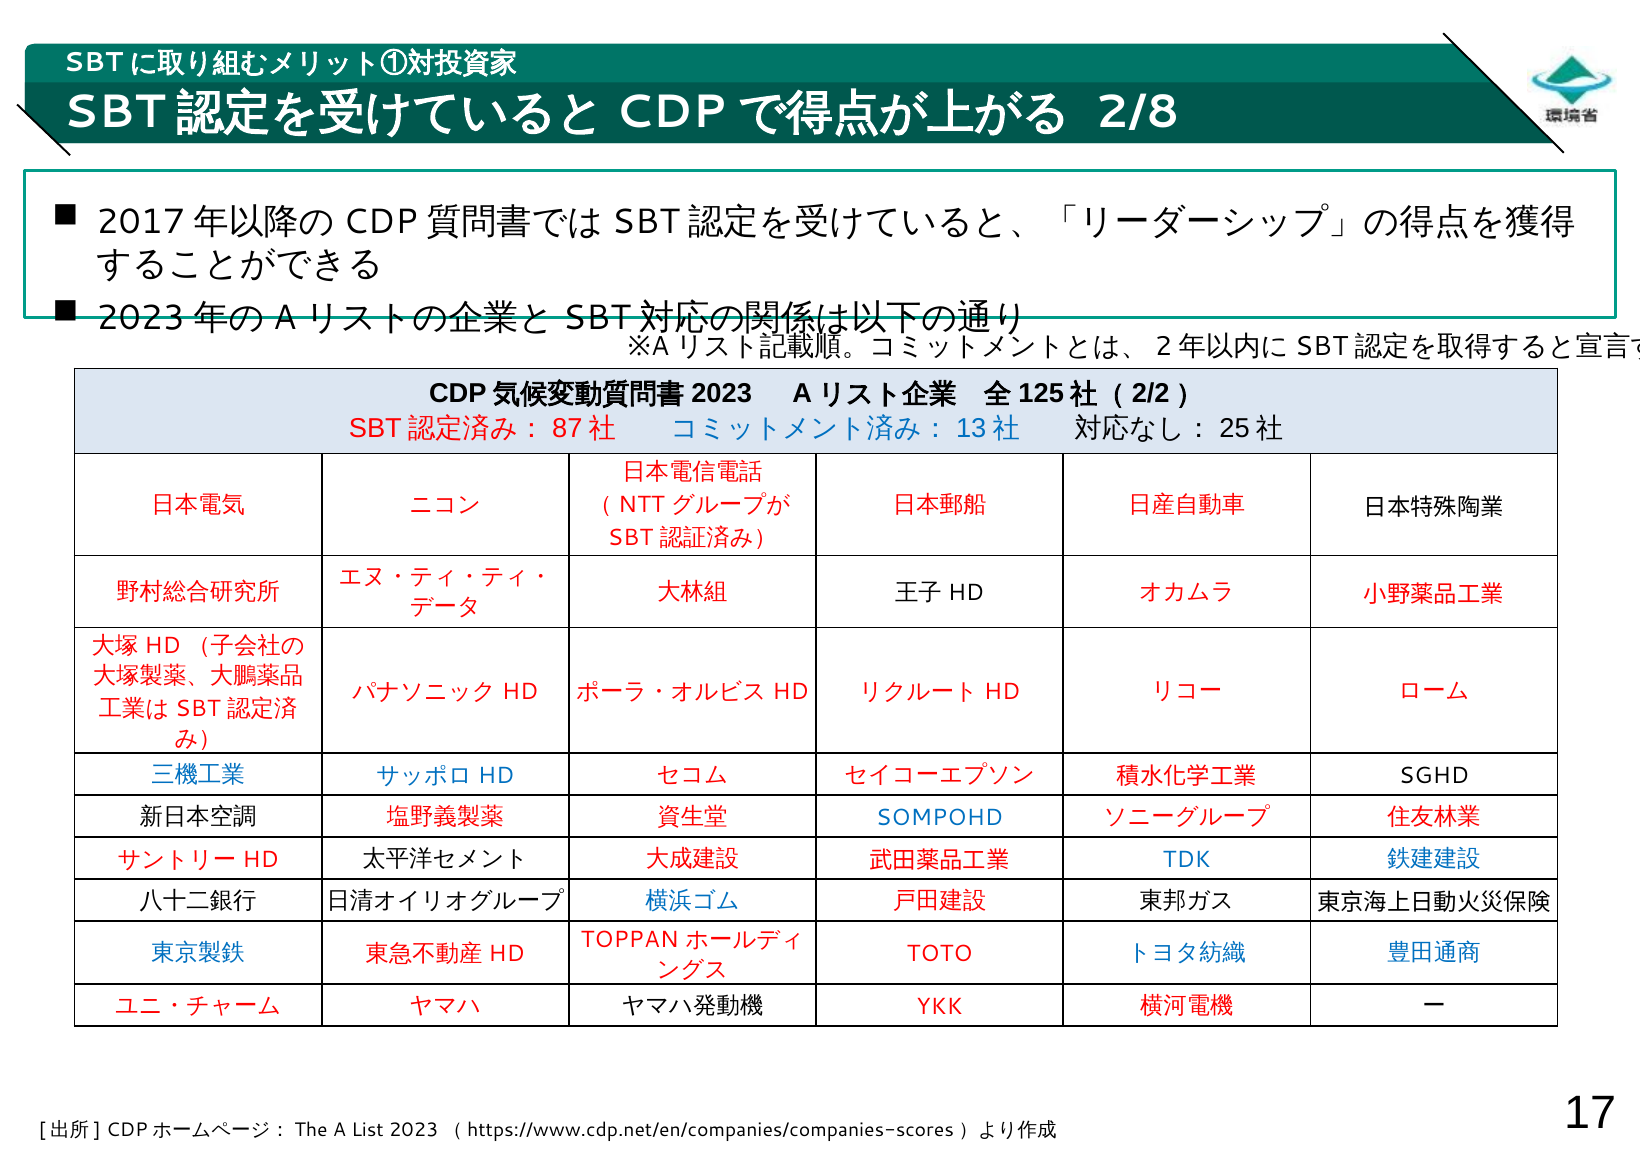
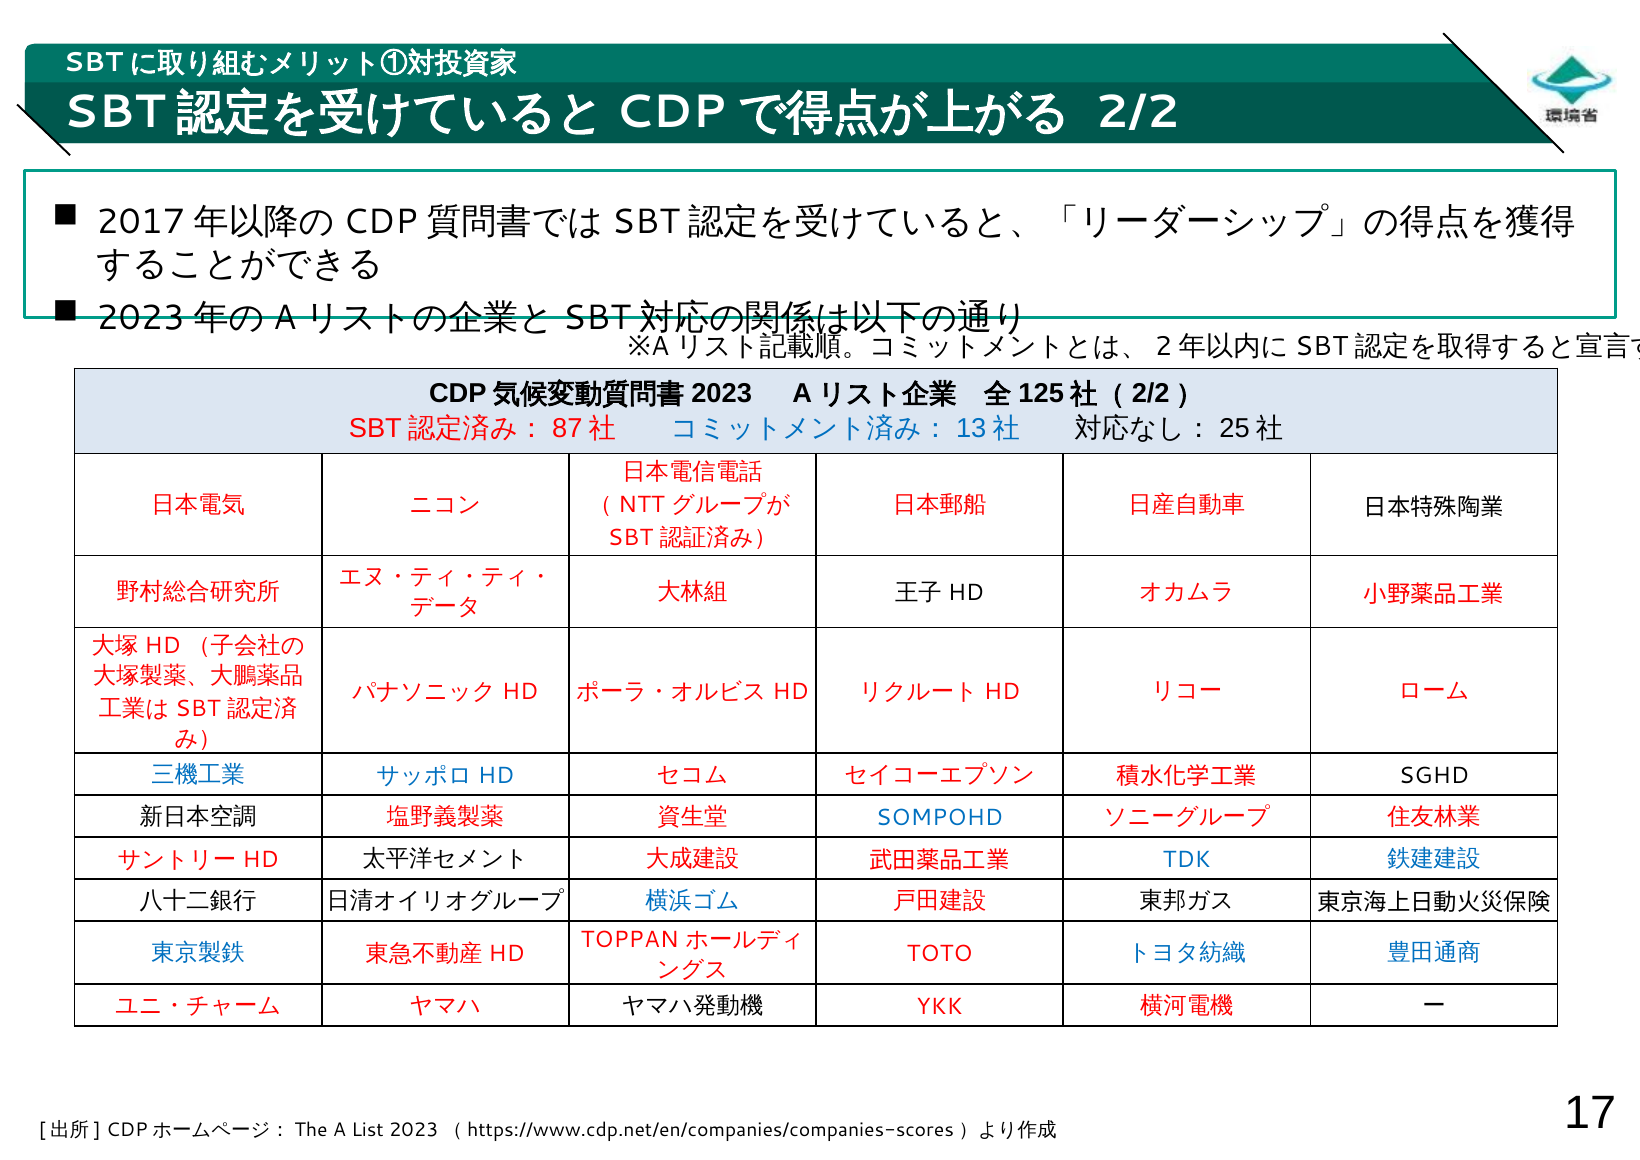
2/8: 2/8 -> 2/2
